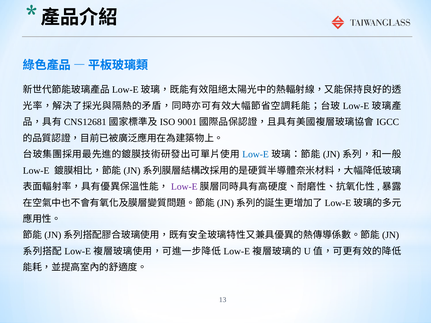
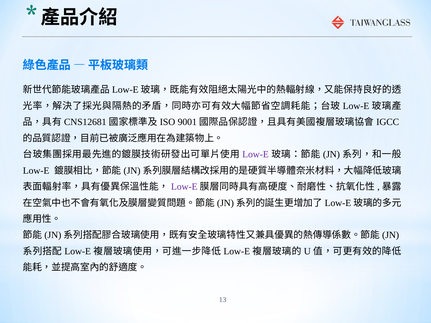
Low-E at (256, 154) colour: blue -> purple
